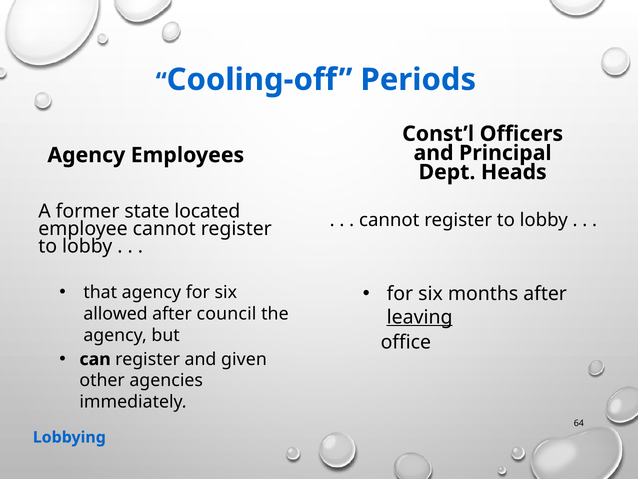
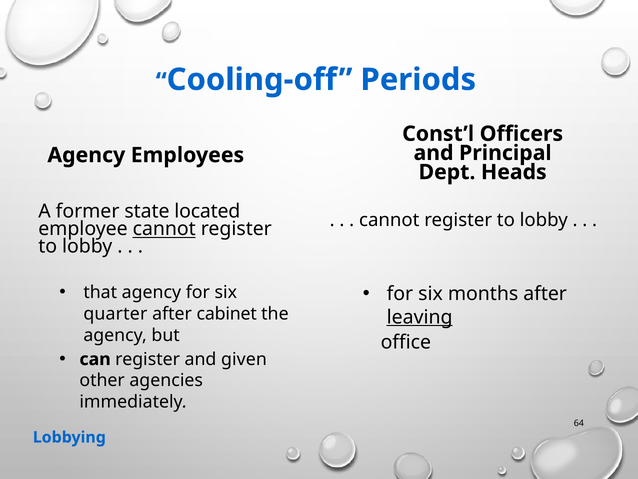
cannot at (164, 229) underline: none -> present
allowed: allowed -> quarter
council: council -> cabinet
